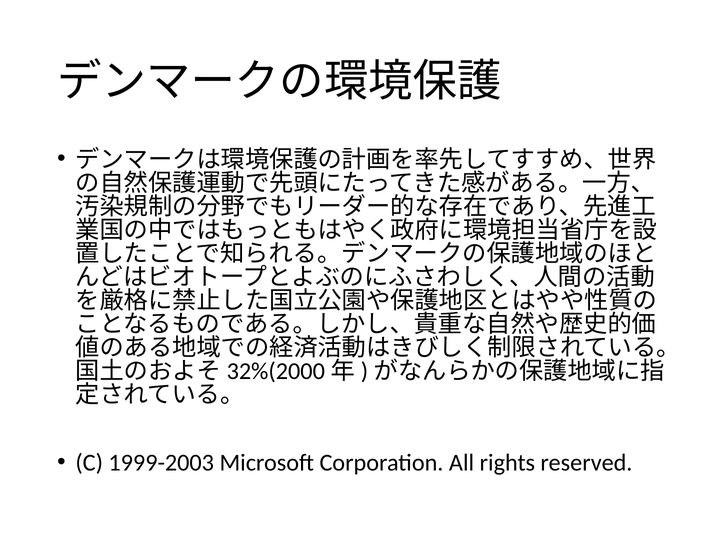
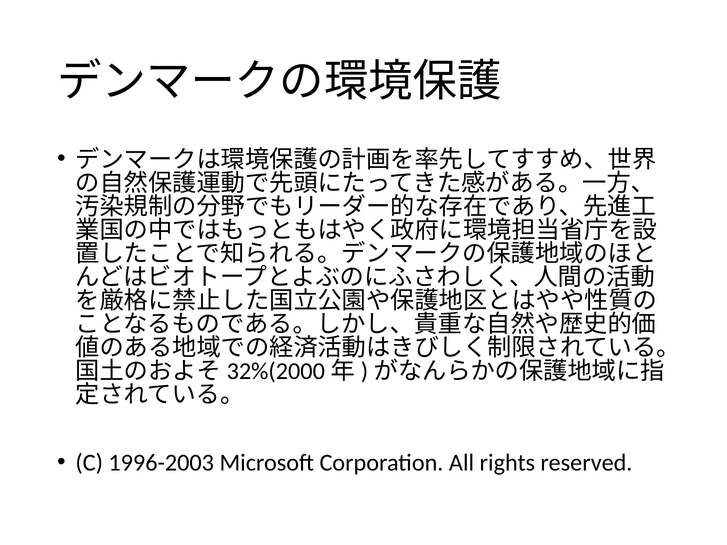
1999-2003: 1999-2003 -> 1996-2003
